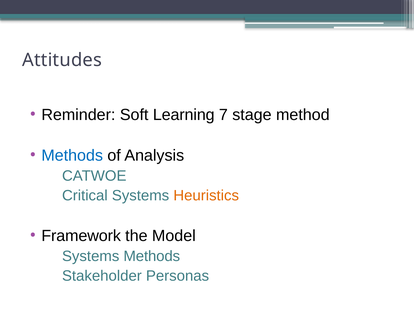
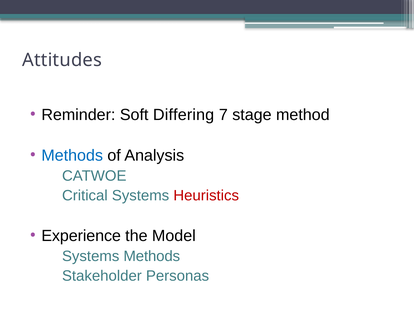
Learning: Learning -> Differing
Heuristics colour: orange -> red
Framework: Framework -> Experience
